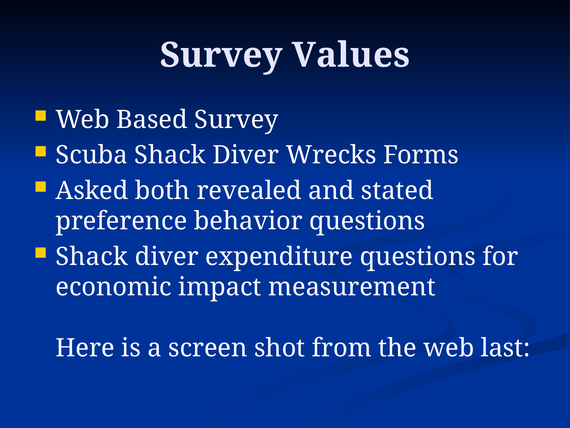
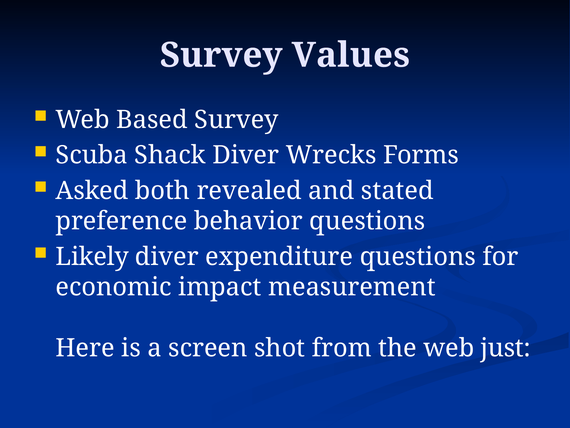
Shack at (92, 256): Shack -> Likely
last: last -> just
